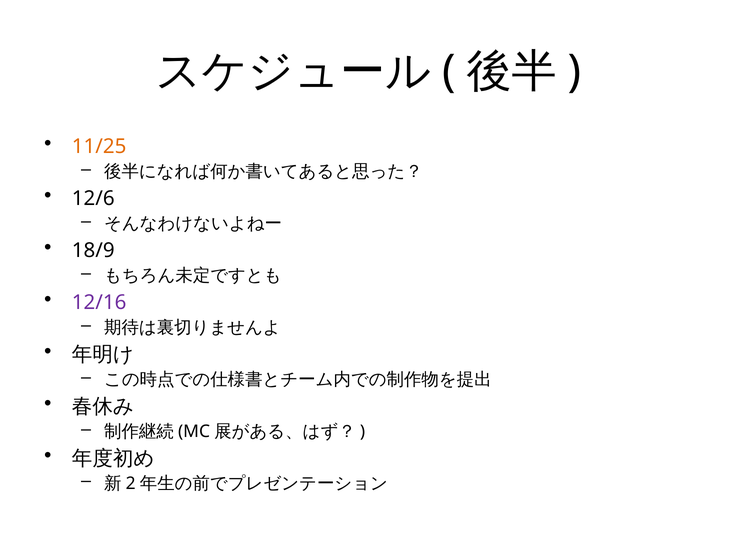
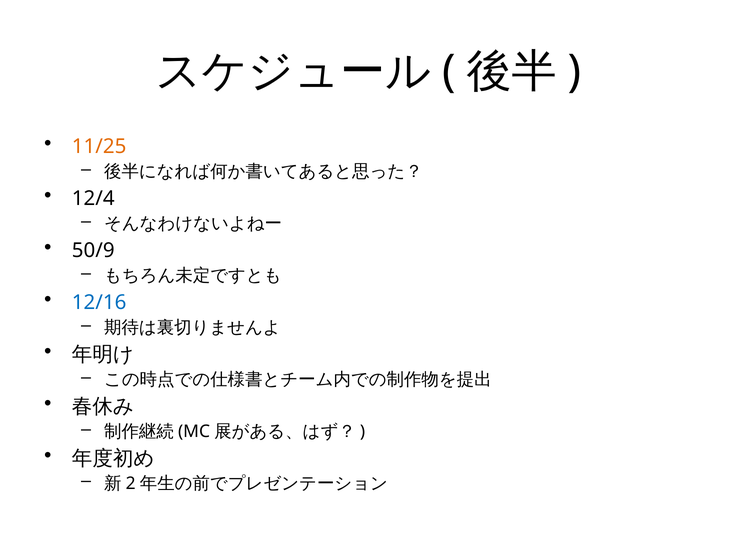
12/6: 12/6 -> 12/4
18/9: 18/9 -> 50/9
12/16 colour: purple -> blue
